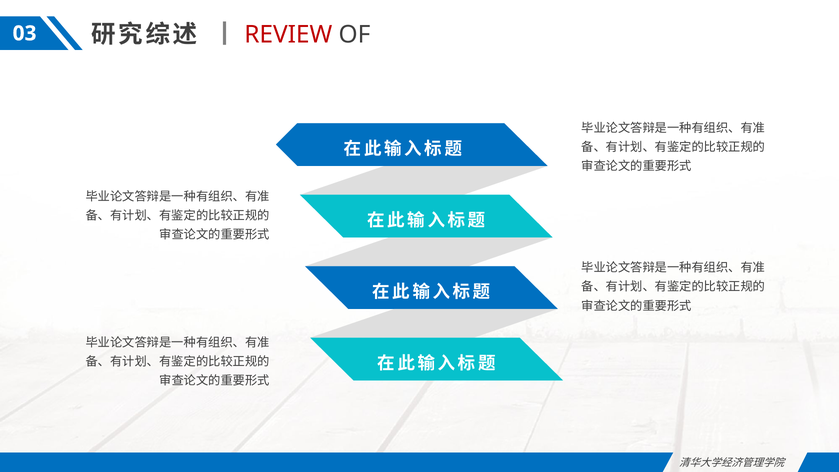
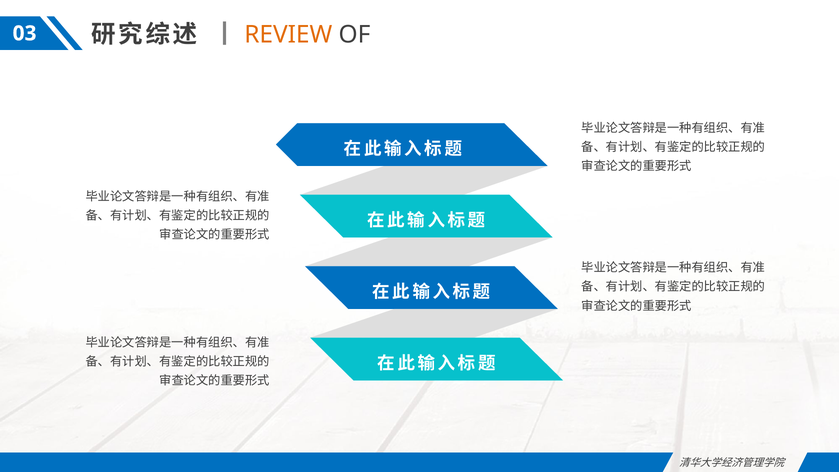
REVIEW colour: red -> orange
